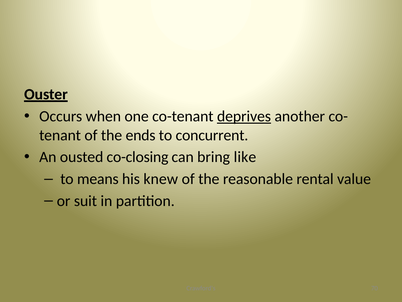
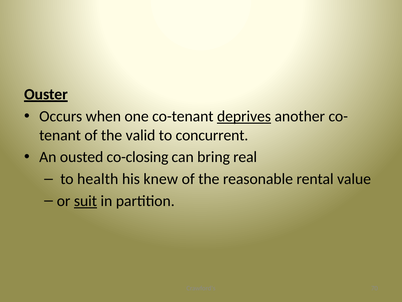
ends: ends -> valid
like: like -> real
means: means -> health
suit underline: none -> present
